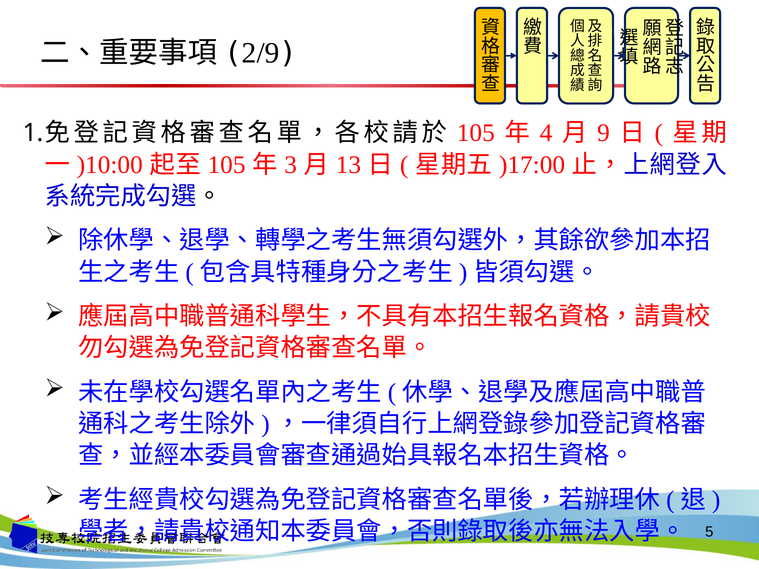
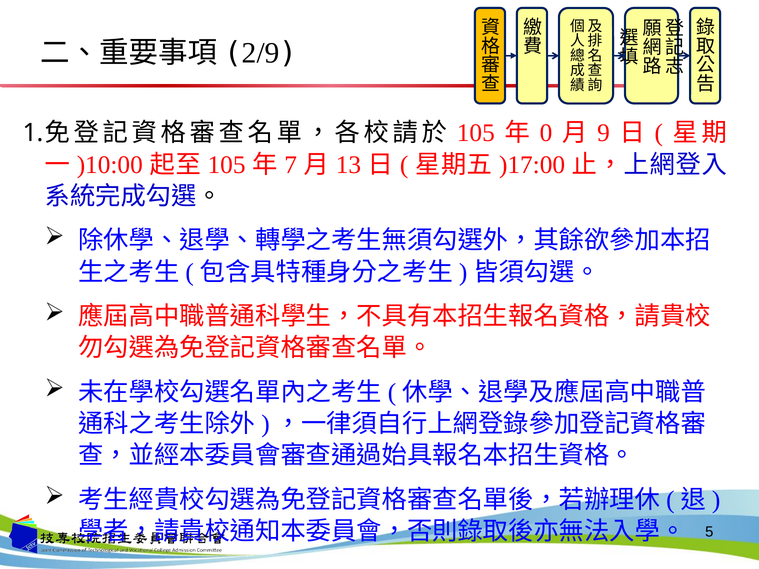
4: 4 -> 0
3: 3 -> 7
